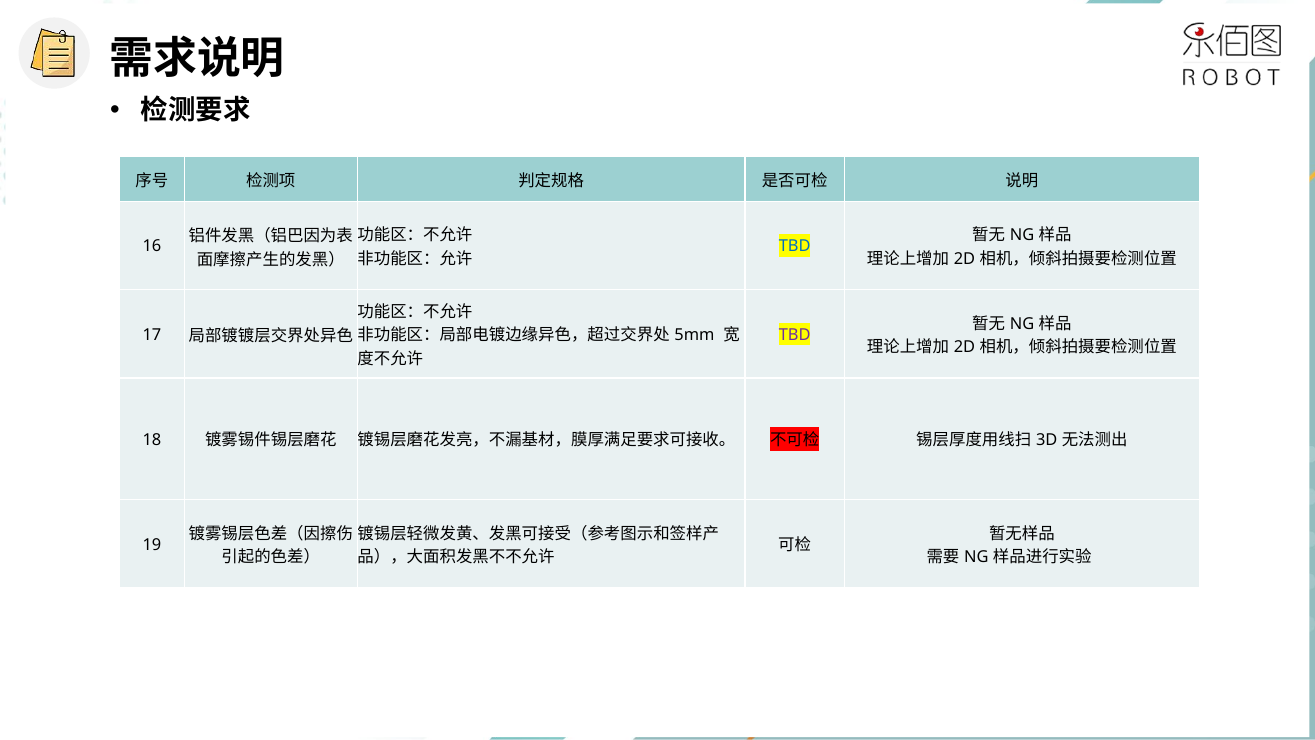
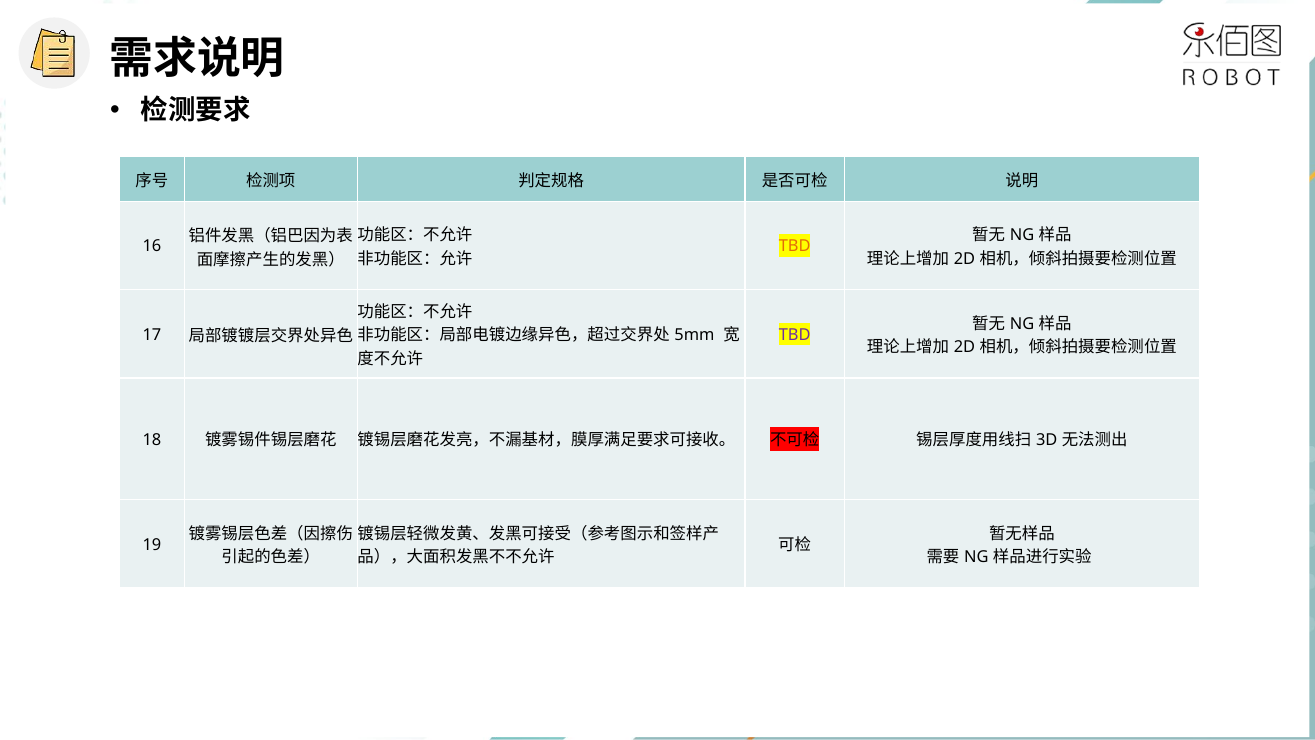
TBD at (795, 246) colour: blue -> orange
